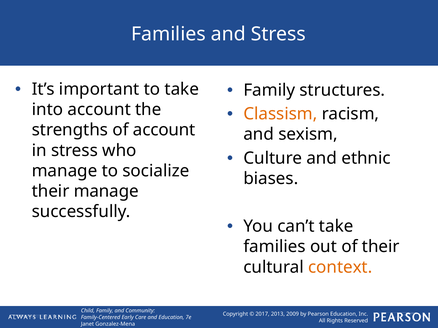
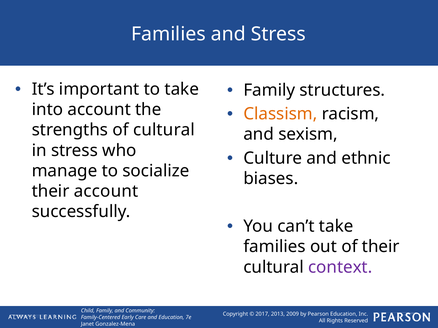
of account: account -> cultural
their manage: manage -> account
context colour: orange -> purple
